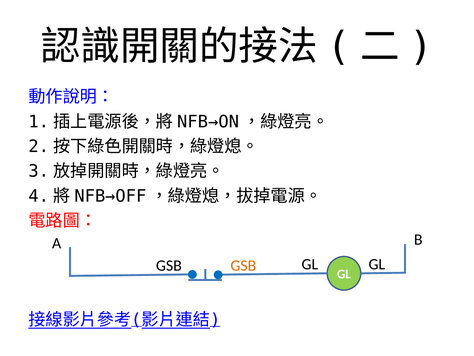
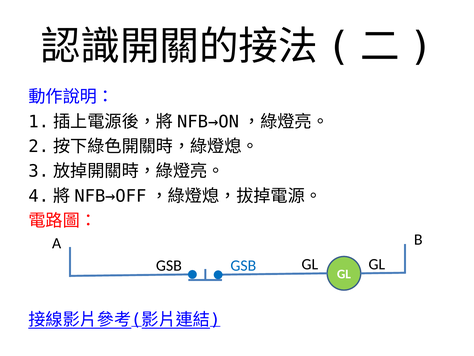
GSB at (243, 265) colour: orange -> blue
